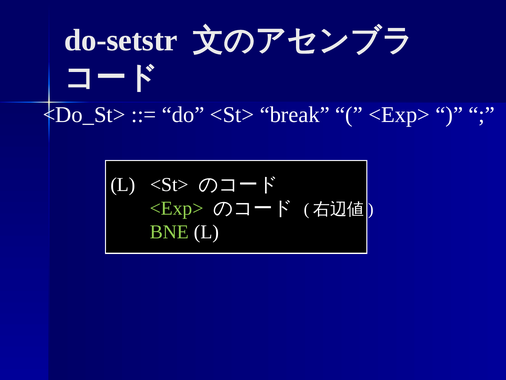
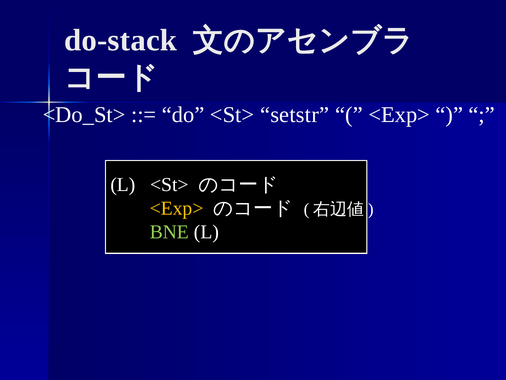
do-setstr: do-setstr -> do-stack
break: break -> setstr
<Exp> at (177, 208) colour: light green -> yellow
